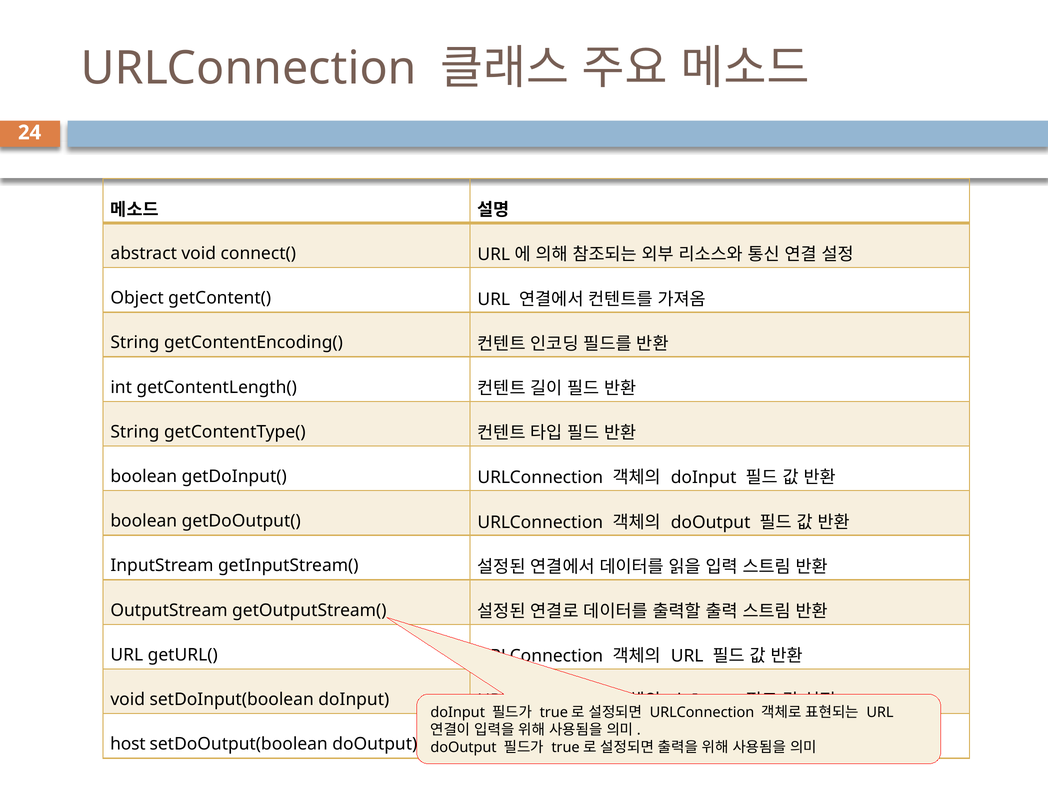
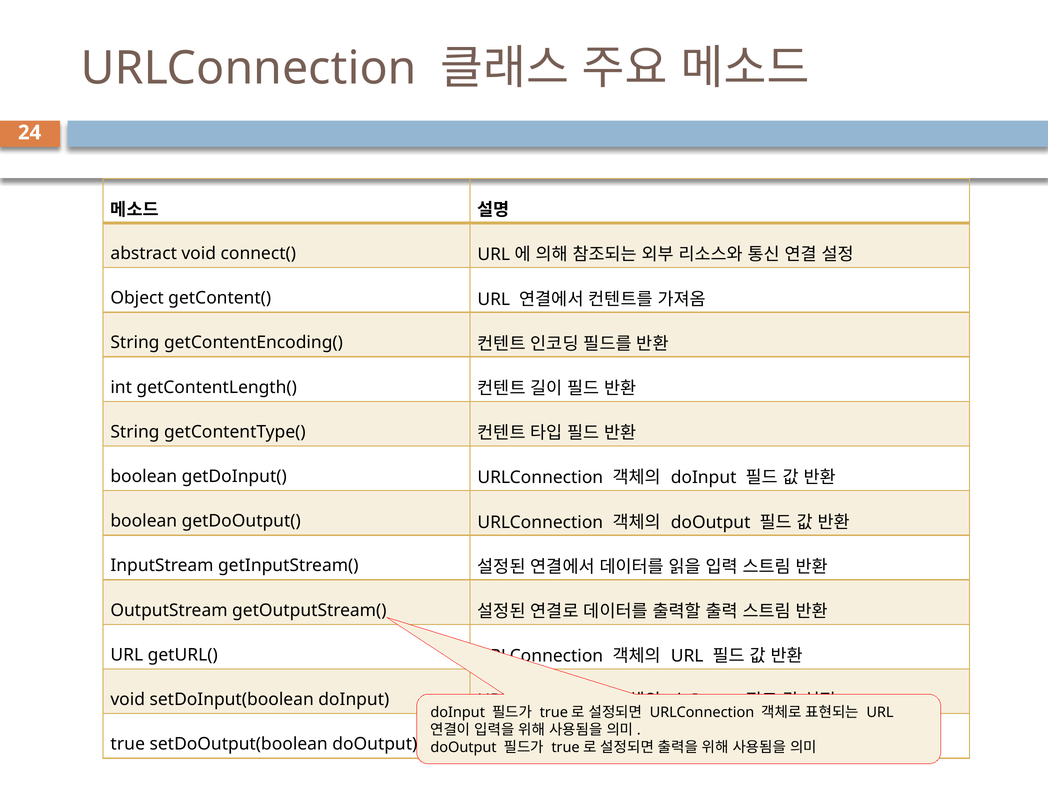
host: host -> true
